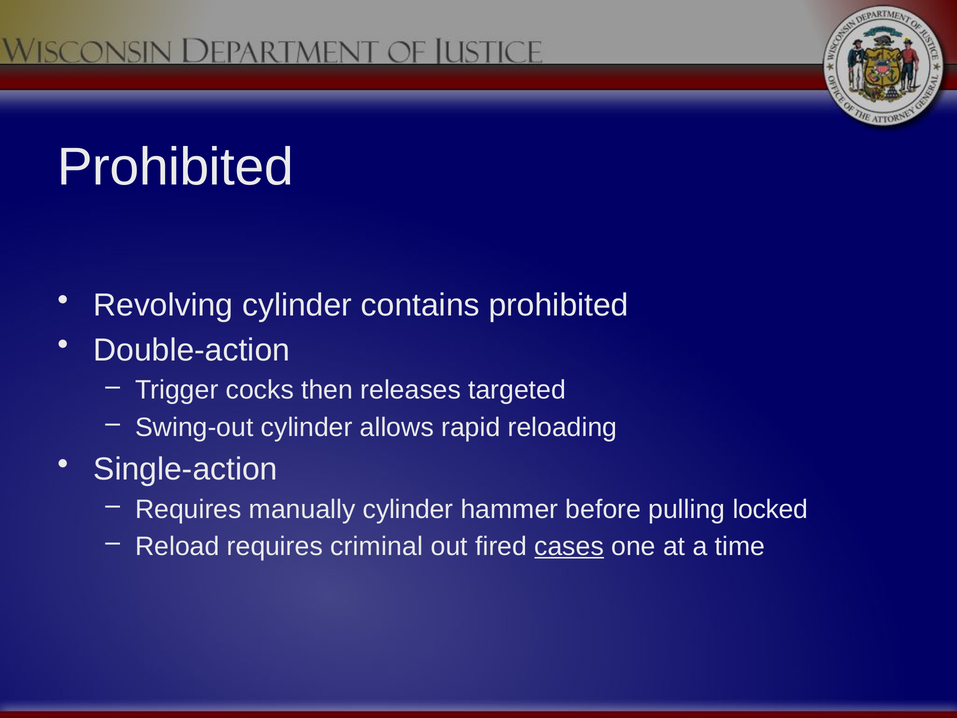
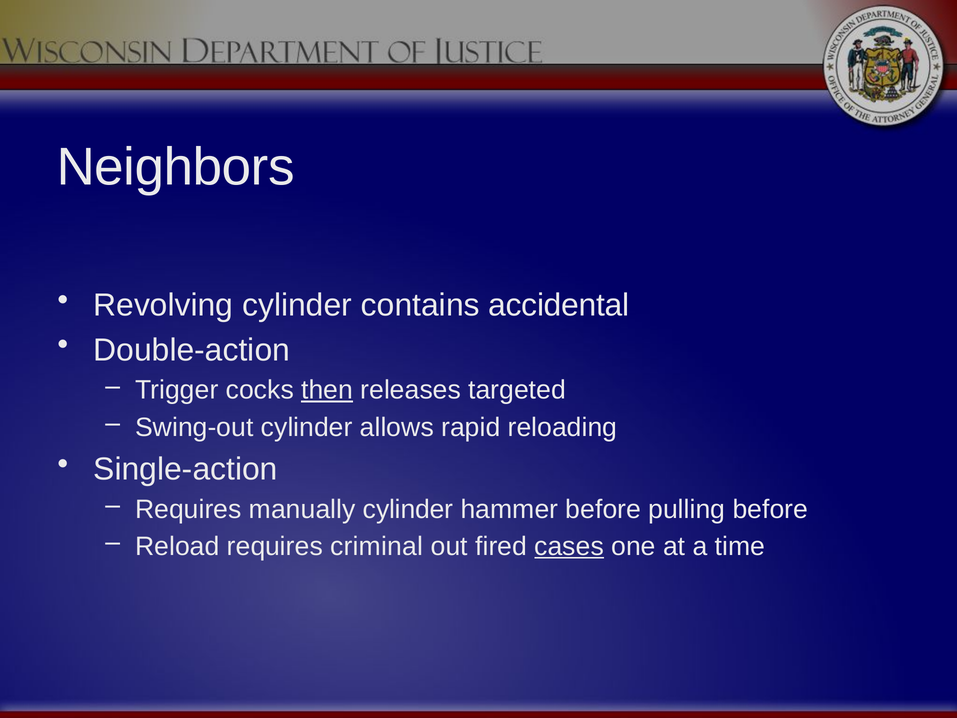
Prohibited at (176, 167): Prohibited -> Neighbors
contains prohibited: prohibited -> accidental
then underline: none -> present
pulling locked: locked -> before
